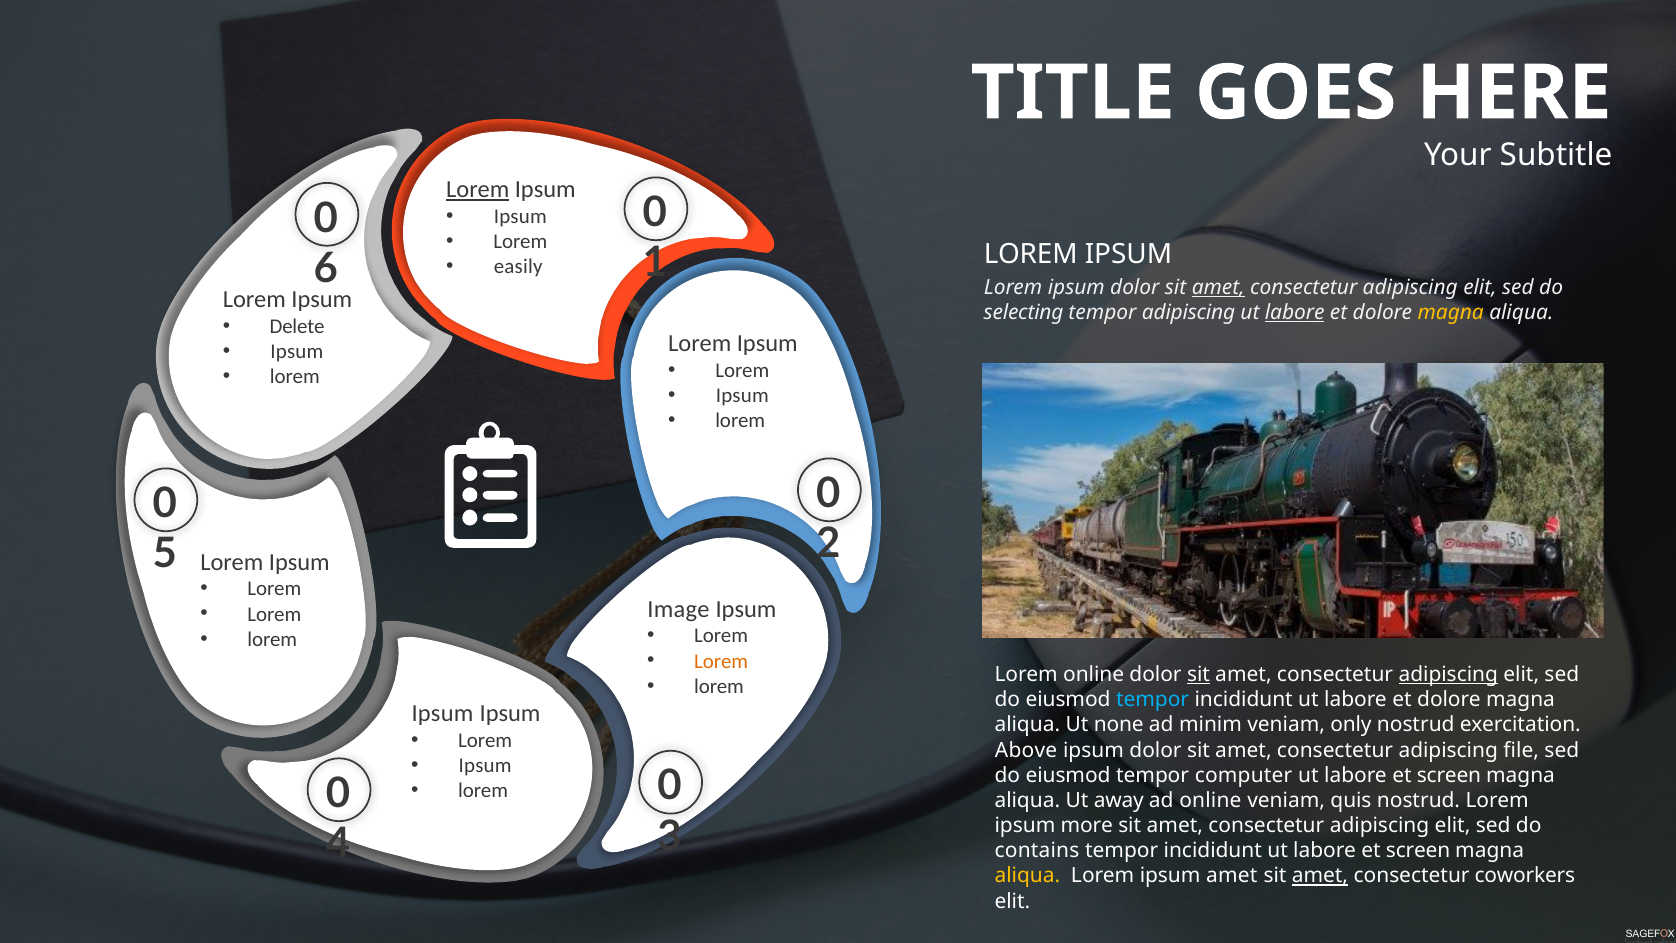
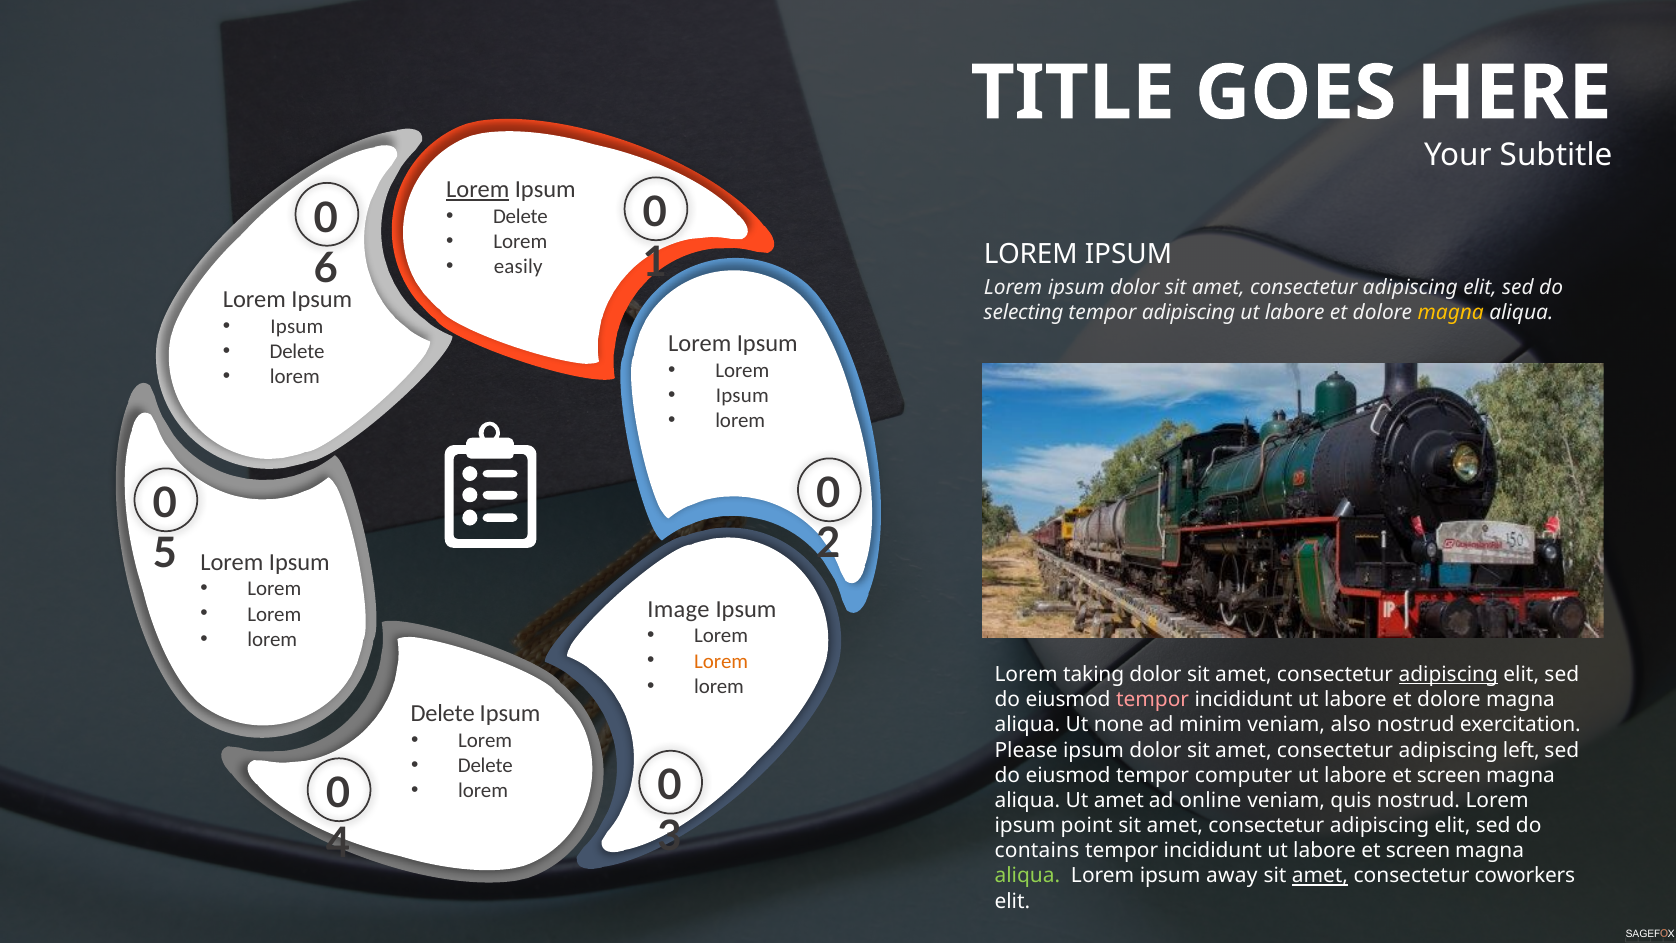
Ipsum at (520, 217): Ipsum -> Delete
amet at (1218, 287) underline: present -> none
labore at (1295, 313) underline: present -> none
Delete at (297, 326): Delete -> Ipsum
Ipsum at (297, 351): Ipsum -> Delete
Lorem online: online -> taking
sit at (1198, 675) underline: present -> none
tempor at (1153, 700) colour: light blue -> pink
Ipsum at (442, 713): Ipsum -> Delete
only: only -> also
Above: Above -> Please
file: file -> left
Ipsum at (485, 765): Ipsum -> Delete
Ut away: away -> amet
more: more -> point
aliqua at (1027, 876) colour: yellow -> light green
ipsum amet: amet -> away
